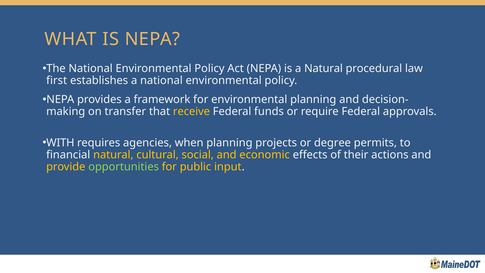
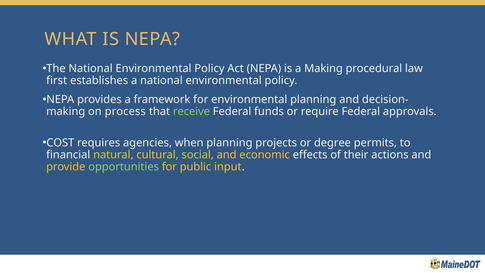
a Natural: Natural -> Making
transfer: transfer -> process
receive colour: yellow -> light green
WITH: WITH -> COST
